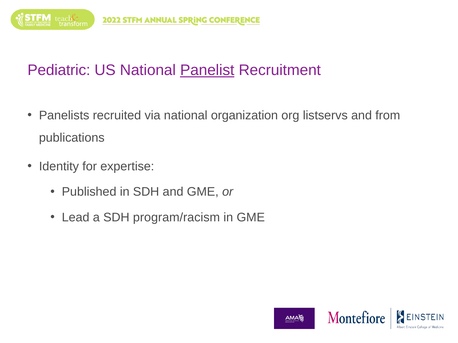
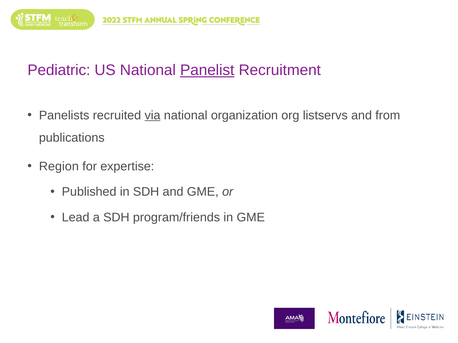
via underline: none -> present
Identity: Identity -> Region
program/racism: program/racism -> program/friends
